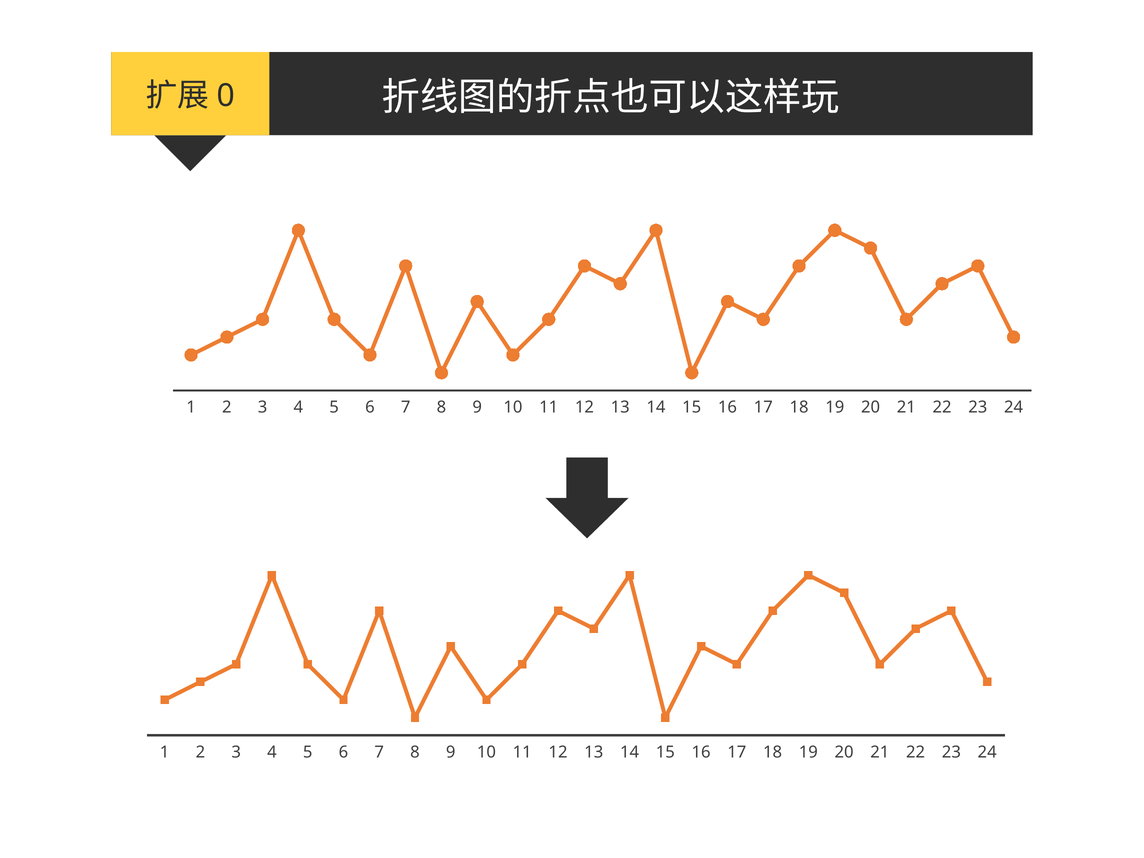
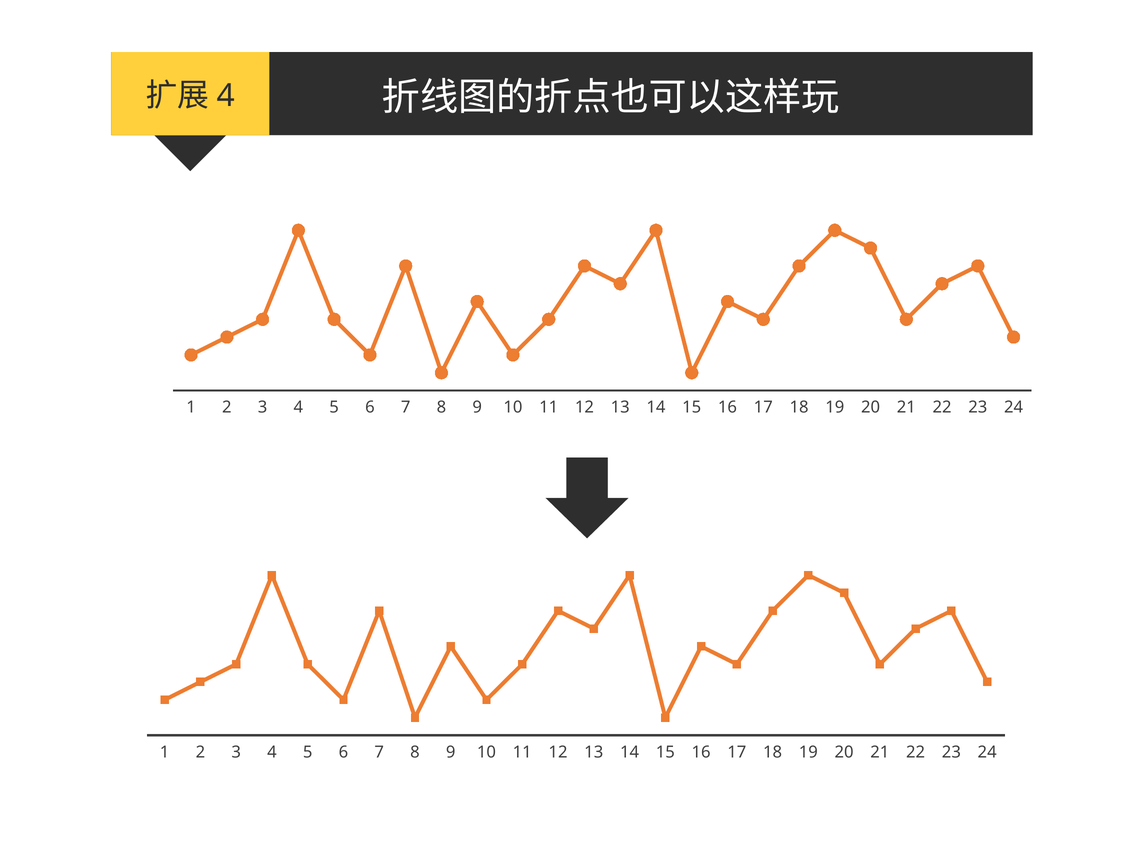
0 at (226, 96): 0 -> 4
